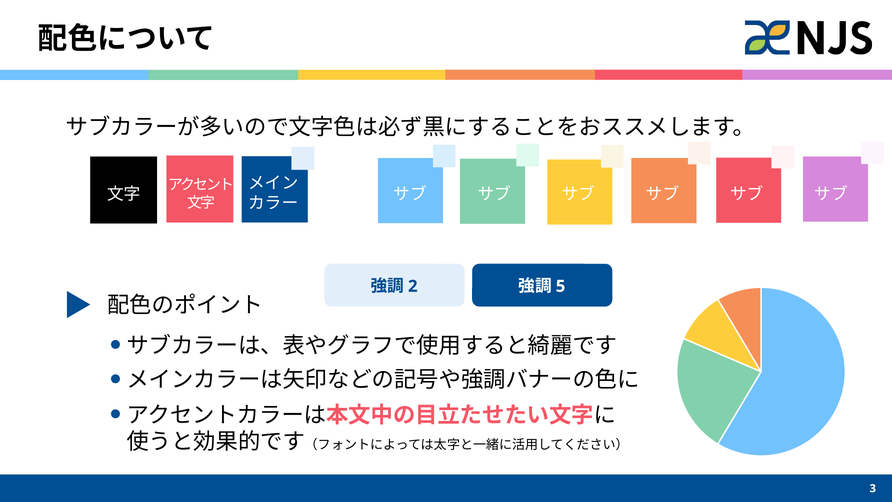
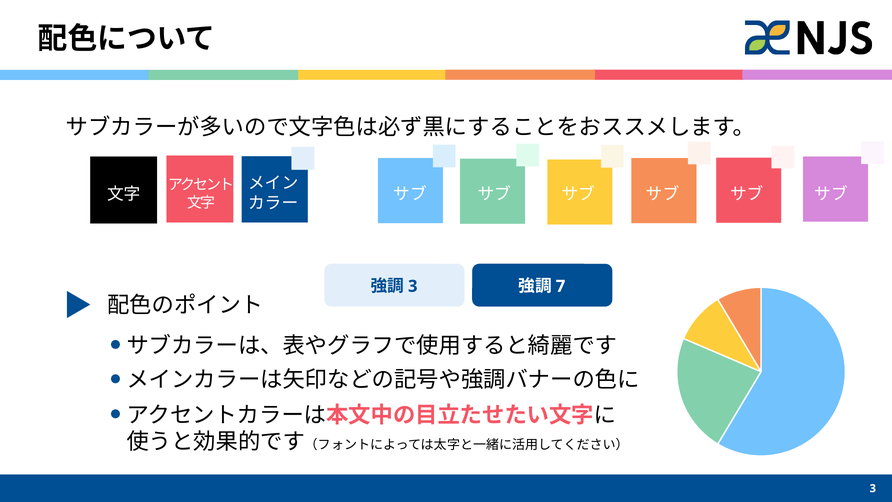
2 at (413, 286): 2 -> 3
5: 5 -> 7
